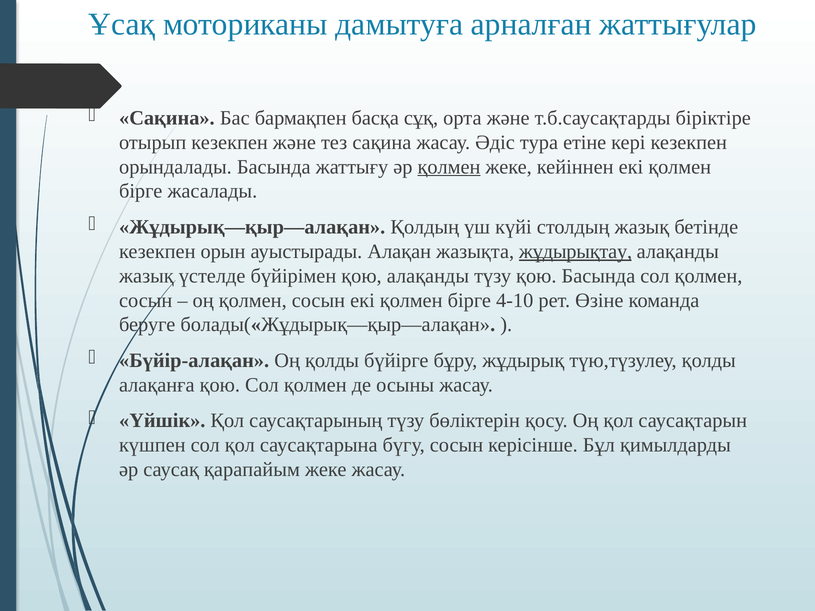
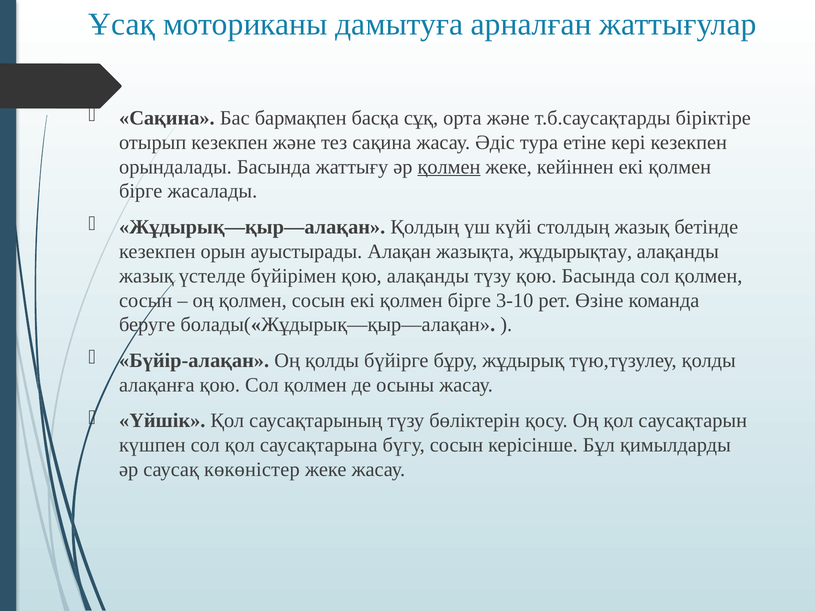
жұдырықтау underline: present -> none
4-10: 4-10 -> 3-10
қарапайым: қарапайым -> көкөністер
